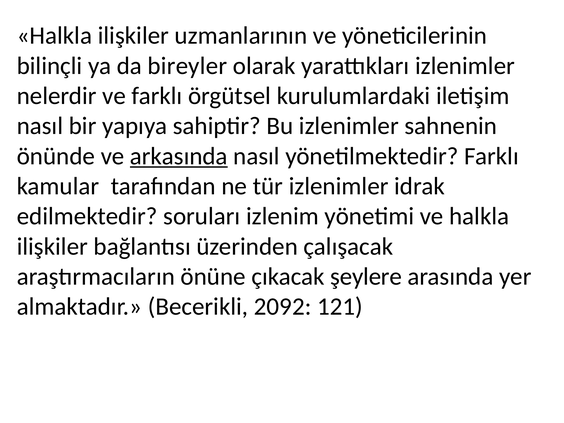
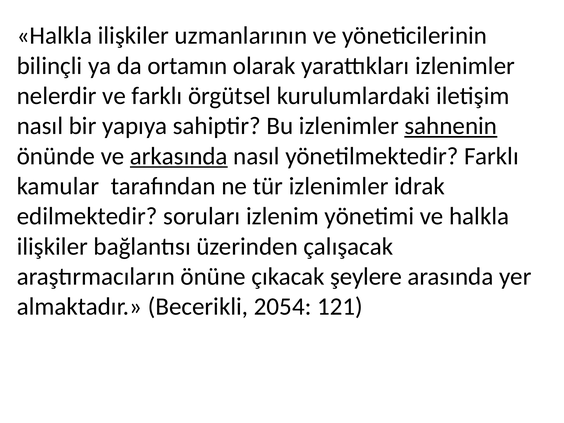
bireyler: bireyler -> ortamın
sahnenin underline: none -> present
2092: 2092 -> 2054
